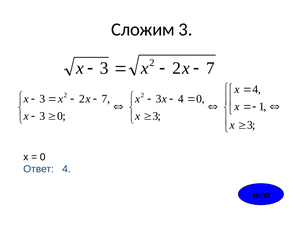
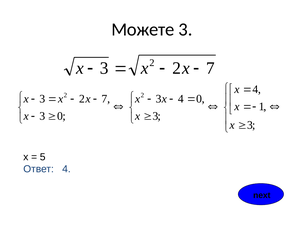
Сложим: Сложим -> Можете
0 at (43, 157): 0 -> 5
